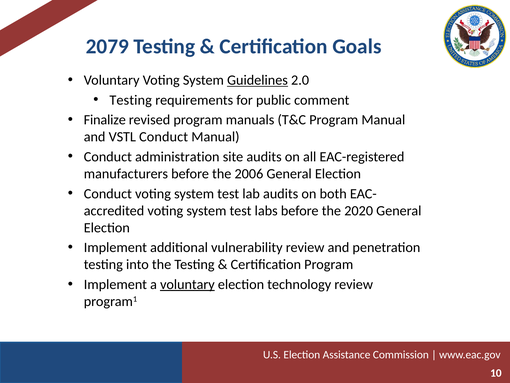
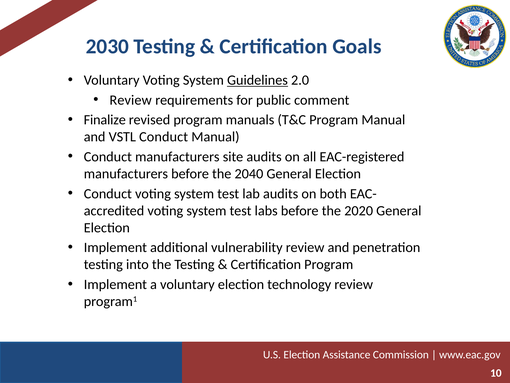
2079: 2079 -> 2030
Testing at (131, 100): Testing -> Review
Conduct administration: administration -> manufacturers
2006: 2006 -> 2040
voluntary at (187, 284) underline: present -> none
